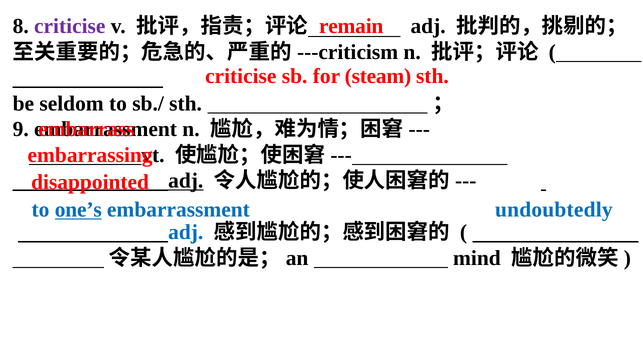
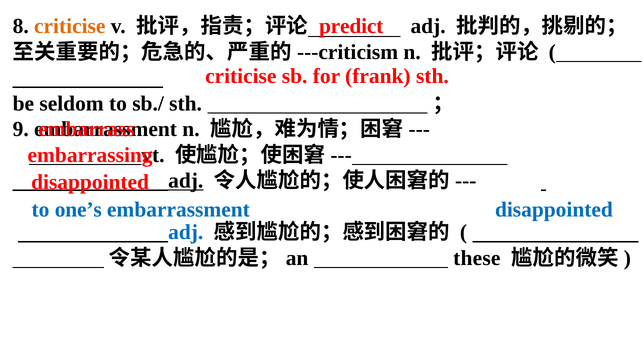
criticise at (70, 26) colour: purple -> orange
remain: remain -> predict
steam: steam -> frank
one’s underline: present -> none
embarrassment undoubtedly: undoubtedly -> disappointed
mind: mind -> these
